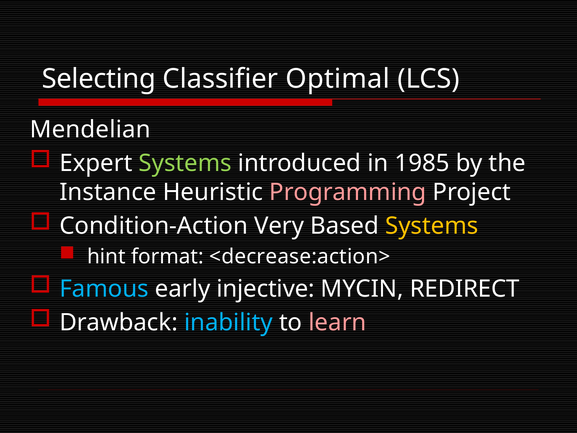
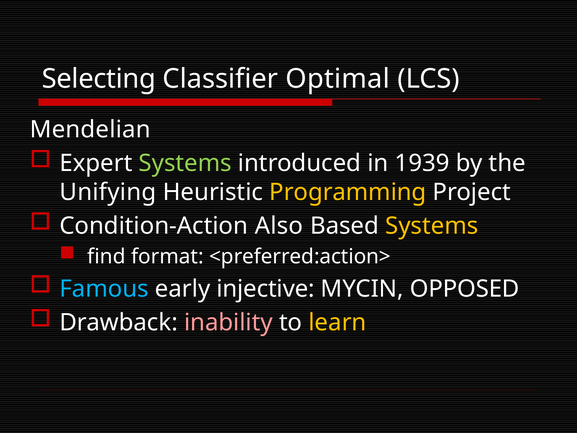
1985: 1985 -> 1939
Instance: Instance -> Unifying
Programming colour: pink -> yellow
Very: Very -> Also
hint: hint -> find
<decrease:action>: <decrease:action> -> <preferred:action>
REDIRECT: REDIRECT -> OPPOSED
inability colour: light blue -> pink
learn colour: pink -> yellow
